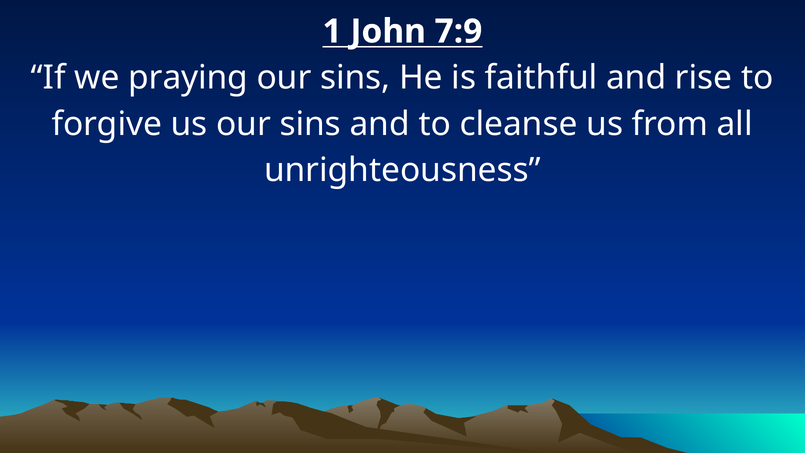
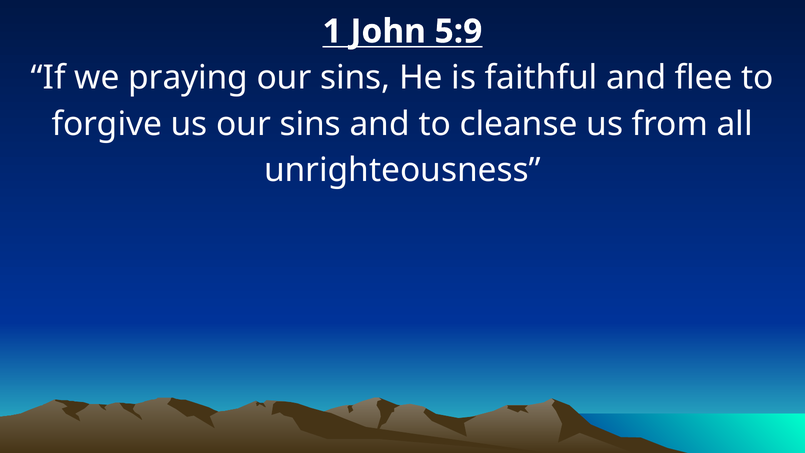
7:9: 7:9 -> 5:9
rise: rise -> flee
